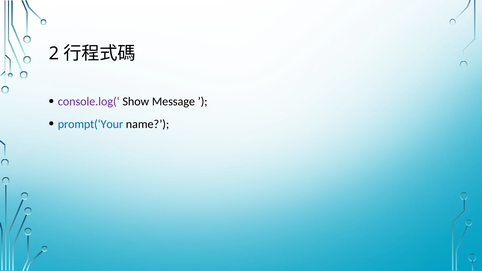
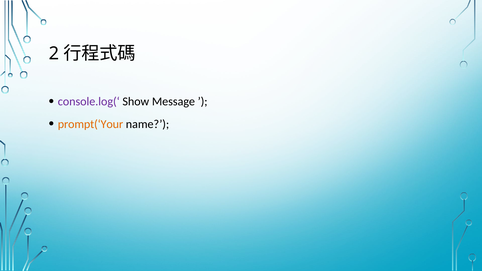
prompt(‘Your colour: blue -> orange
